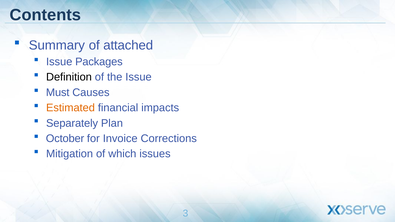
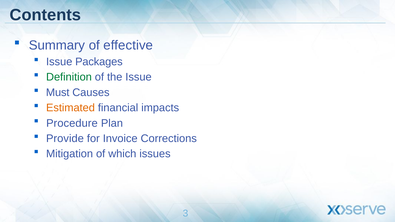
attached: attached -> effective
Definition colour: black -> green
Separately: Separately -> Procedure
October: October -> Provide
